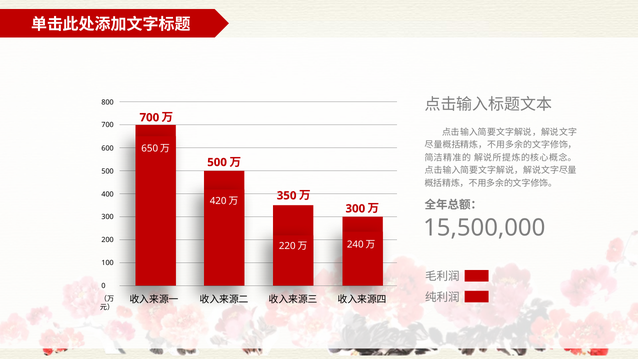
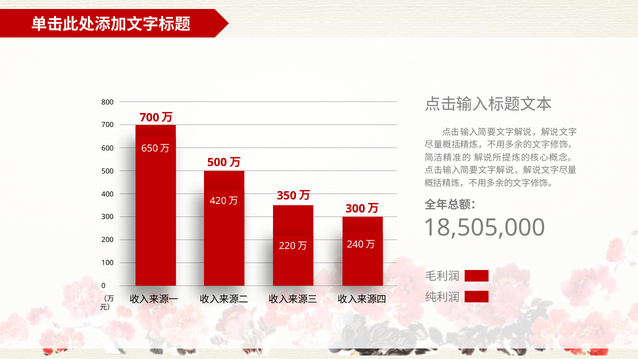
15,500,000: 15,500,000 -> 18,505,000
